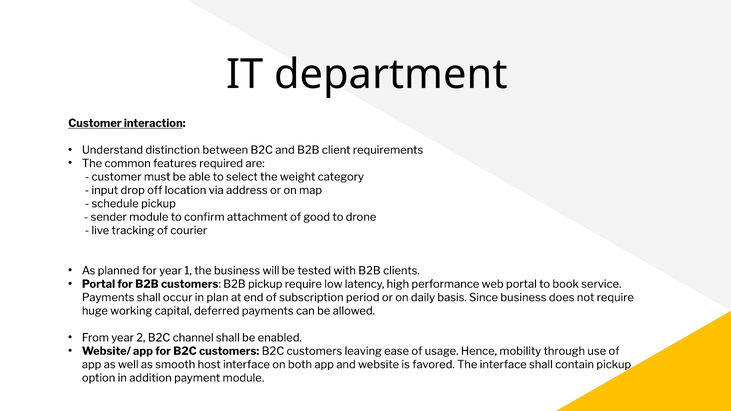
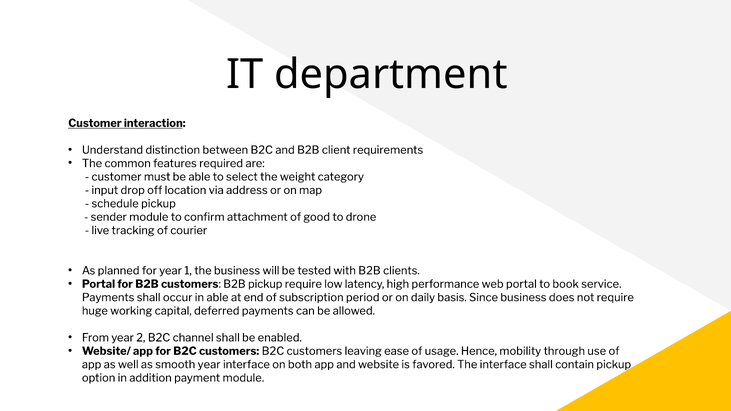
in plan: plan -> able
smooth host: host -> year
